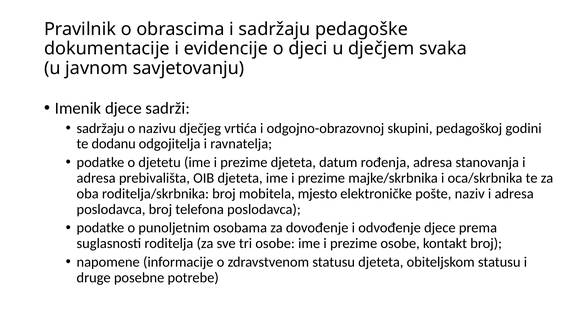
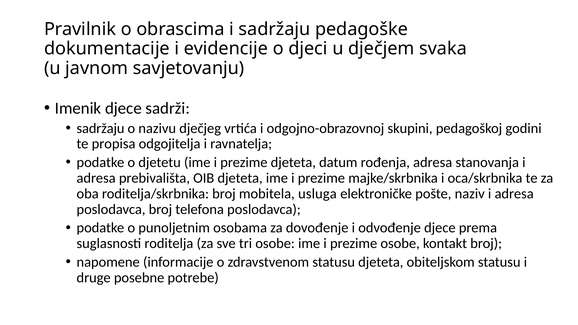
dodanu: dodanu -> propisa
mjesto: mjesto -> usluga
